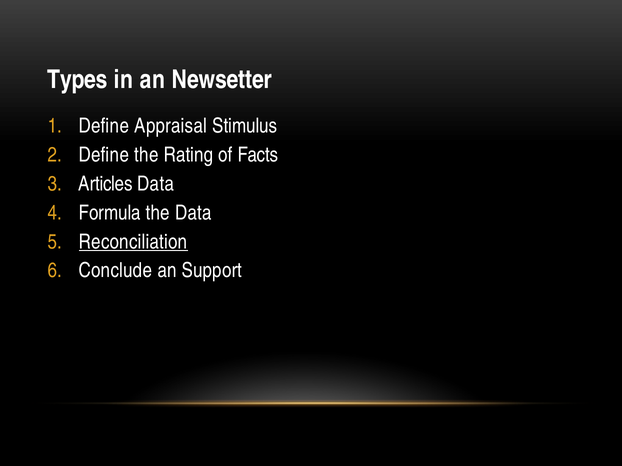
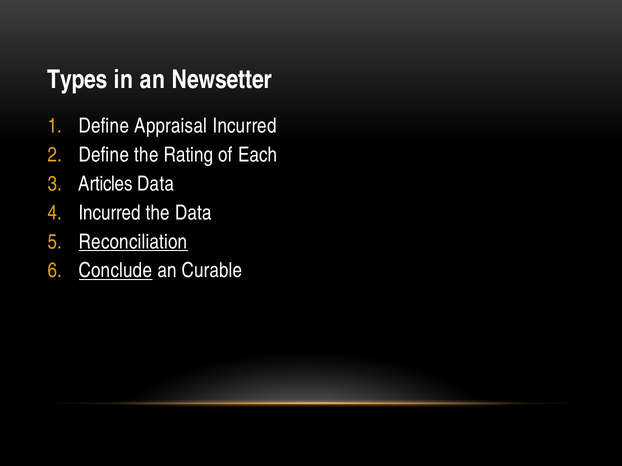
Appraisal Stimulus: Stimulus -> Incurred
Facts: Facts -> Each
Formula at (110, 213): Formula -> Incurred
Conclude underline: none -> present
Support: Support -> Curable
